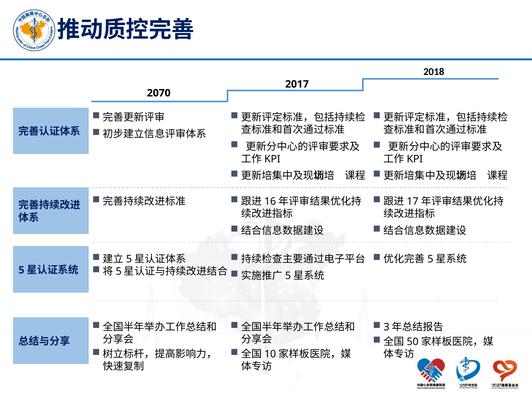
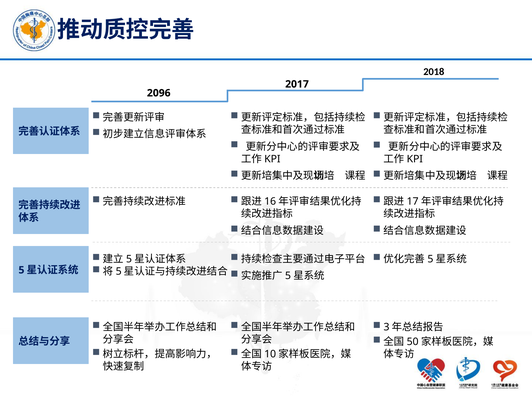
2070: 2070 -> 2096
